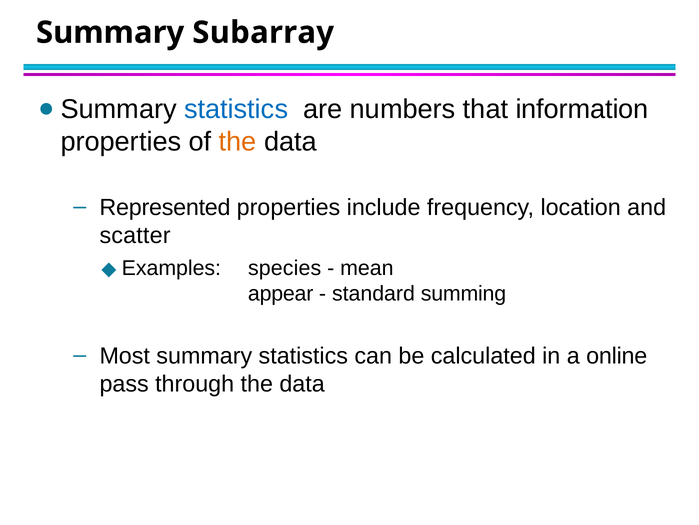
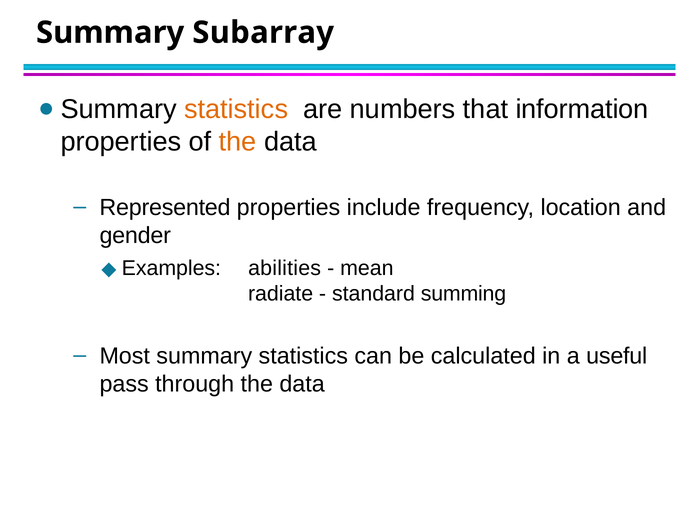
statistics at (236, 109) colour: blue -> orange
scatter: scatter -> gender
species: species -> abilities
appear: appear -> radiate
online: online -> useful
